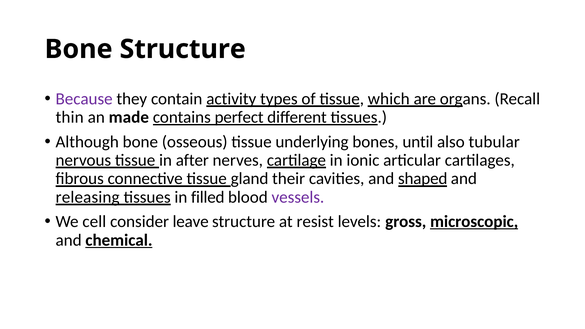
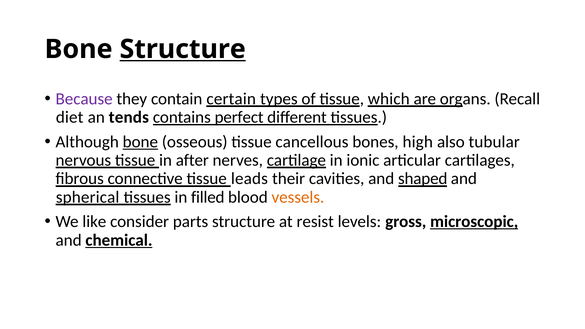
Structure at (183, 49) underline: none -> present
activity: activity -> certain
thin: thin -> diet
made: made -> tends
bone at (140, 142) underline: none -> present
underlying: underlying -> cancellous
until: until -> high
gland: gland -> leads
releasing: releasing -> spherical
vessels colour: purple -> orange
cell: cell -> like
leave: leave -> parts
